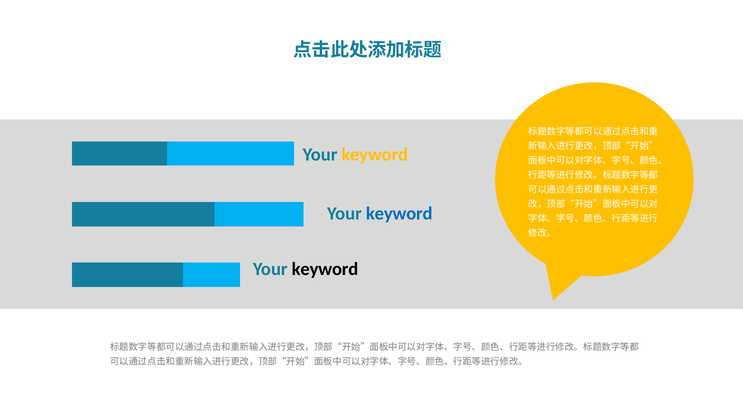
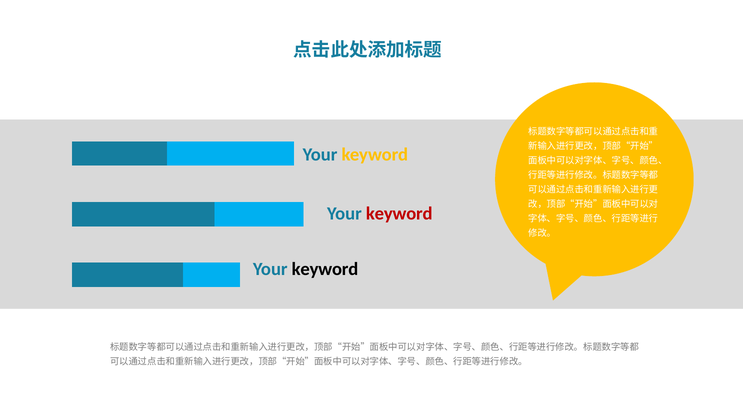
keyword at (399, 213) colour: blue -> red
